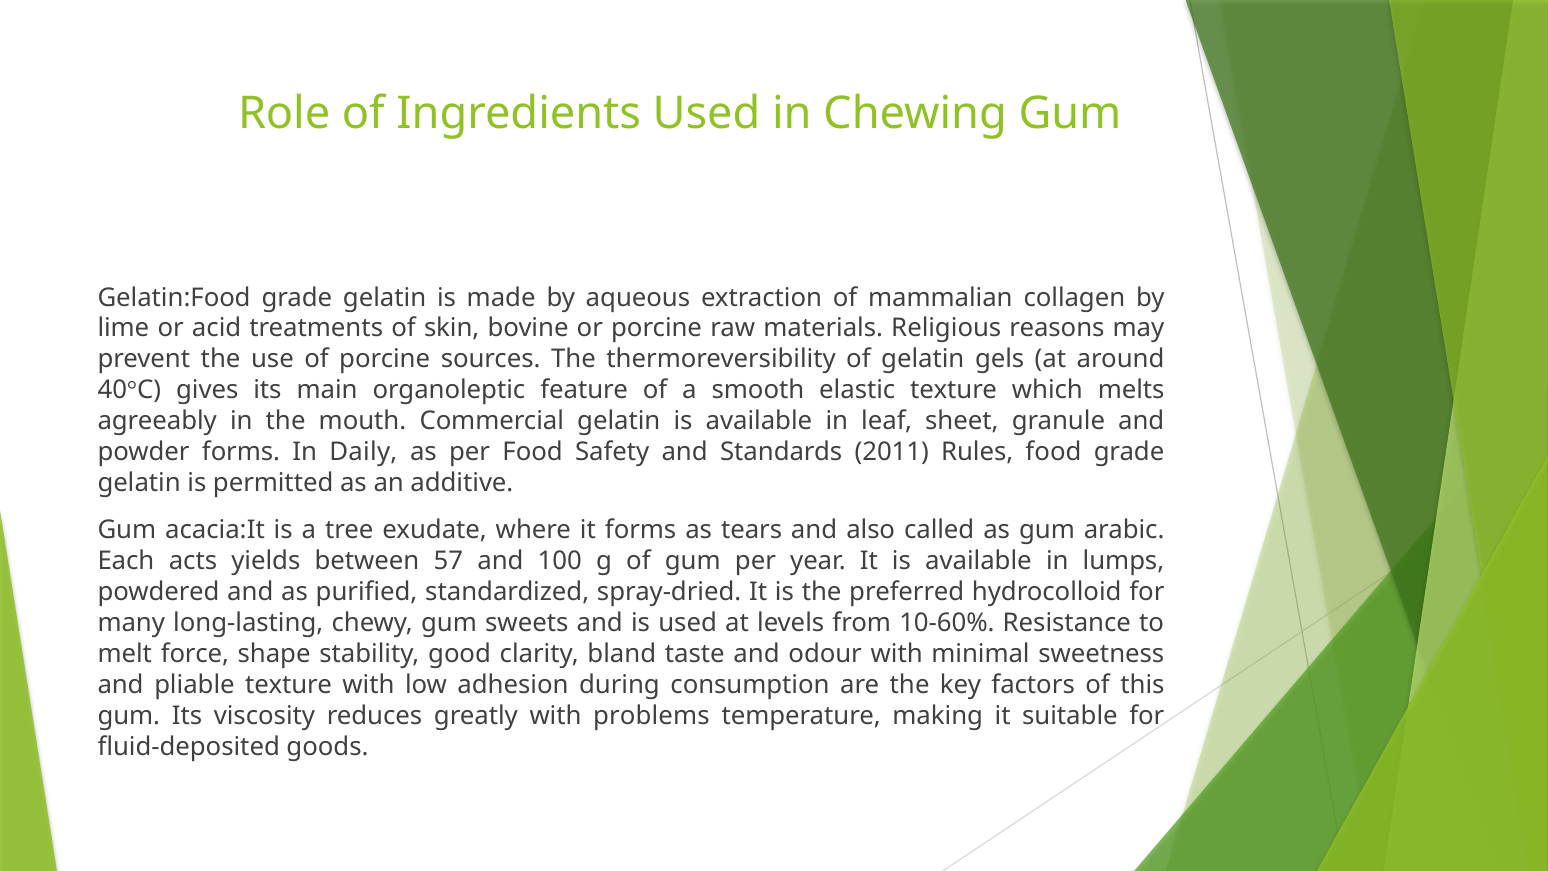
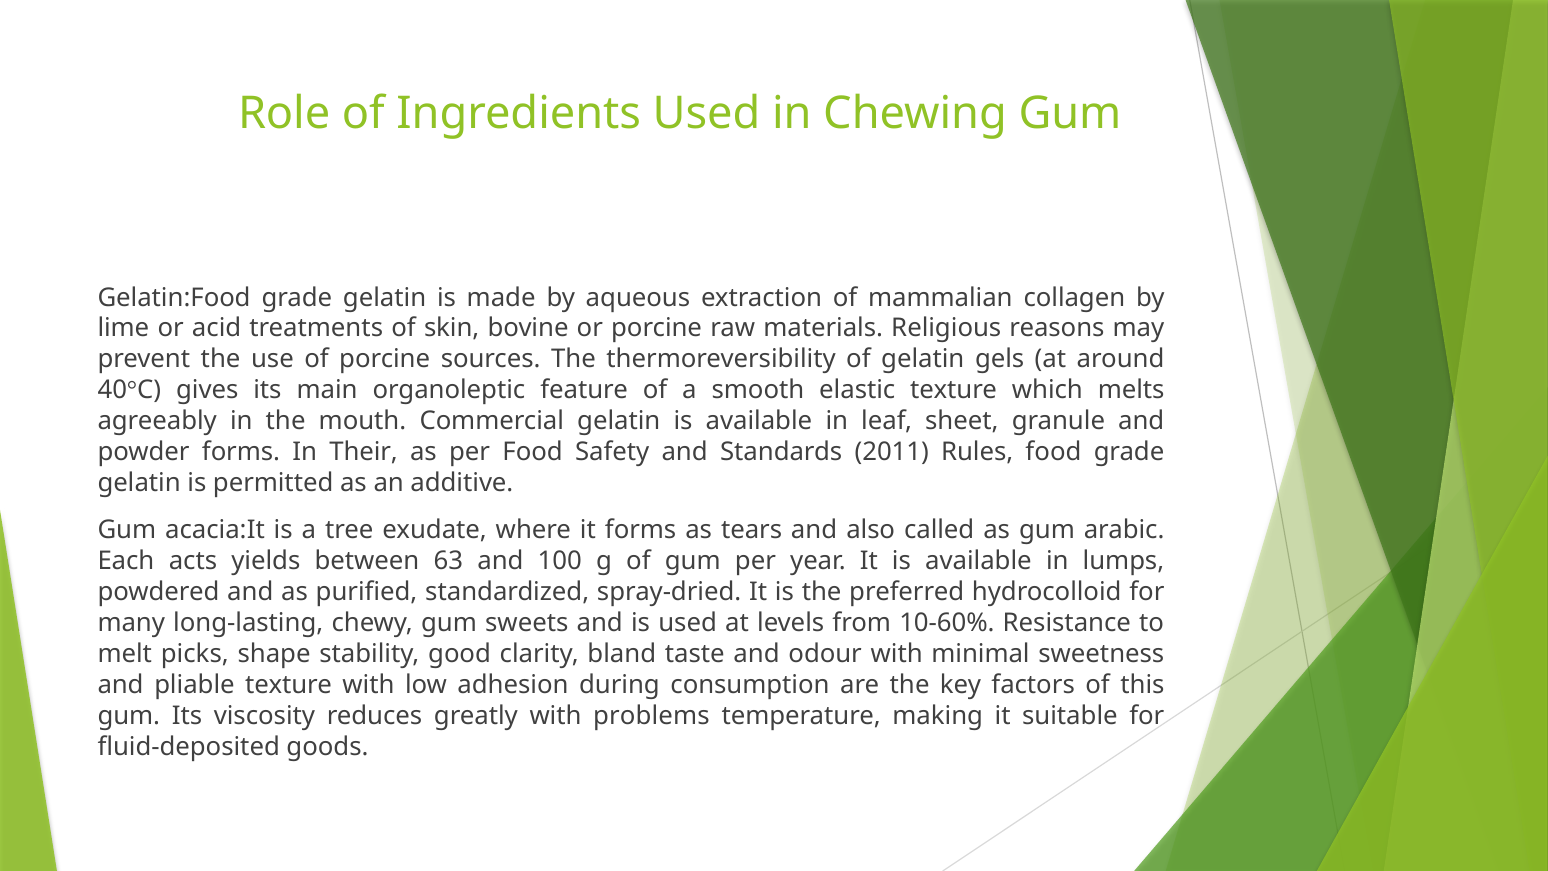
Daily: Daily -> Their
57: 57 -> 63
force: force -> picks
